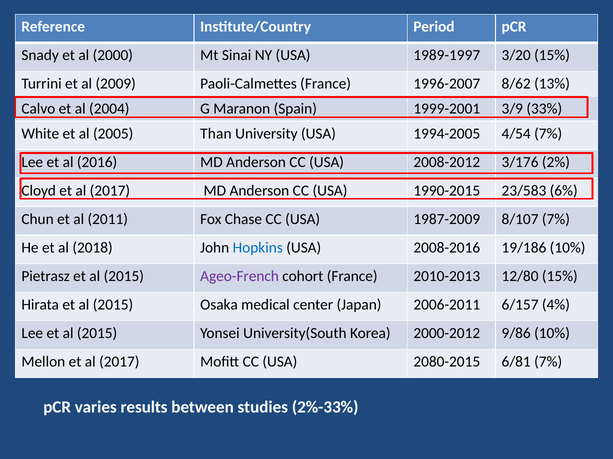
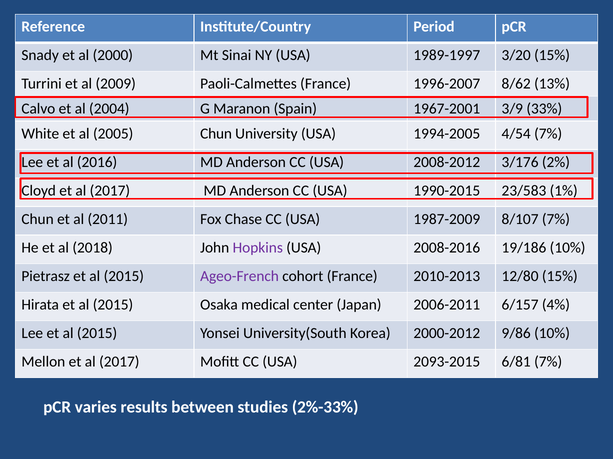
1999-2001: 1999-2001 -> 1967-2001
2005 Than: Than -> Chun
6%: 6% -> 1%
Hopkins colour: blue -> purple
2080-2015: 2080-2015 -> 2093-2015
